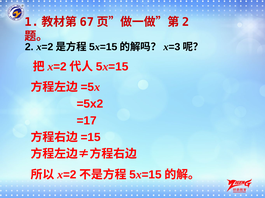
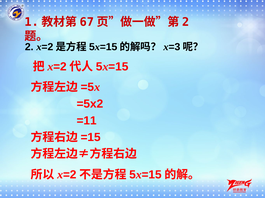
=17: =17 -> =11
